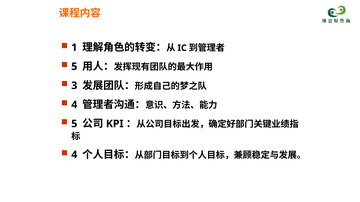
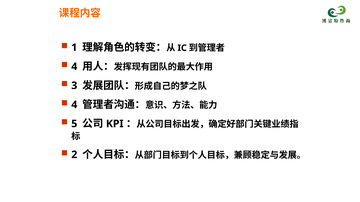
5 at (74, 67): 5 -> 4
4 at (74, 155): 4 -> 2
